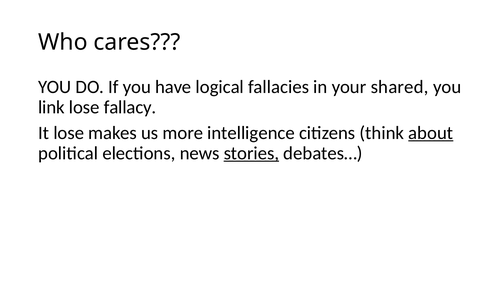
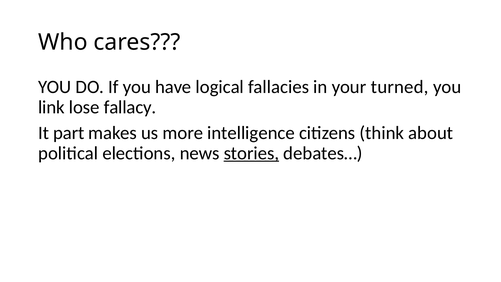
shared: shared -> turned
It lose: lose -> part
about underline: present -> none
